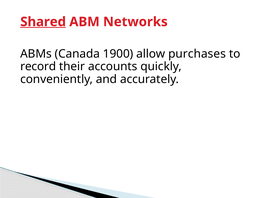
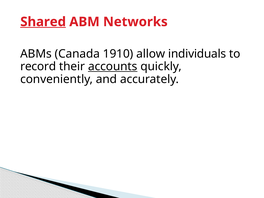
1900: 1900 -> 1910
purchases: purchases -> individuals
accounts underline: none -> present
